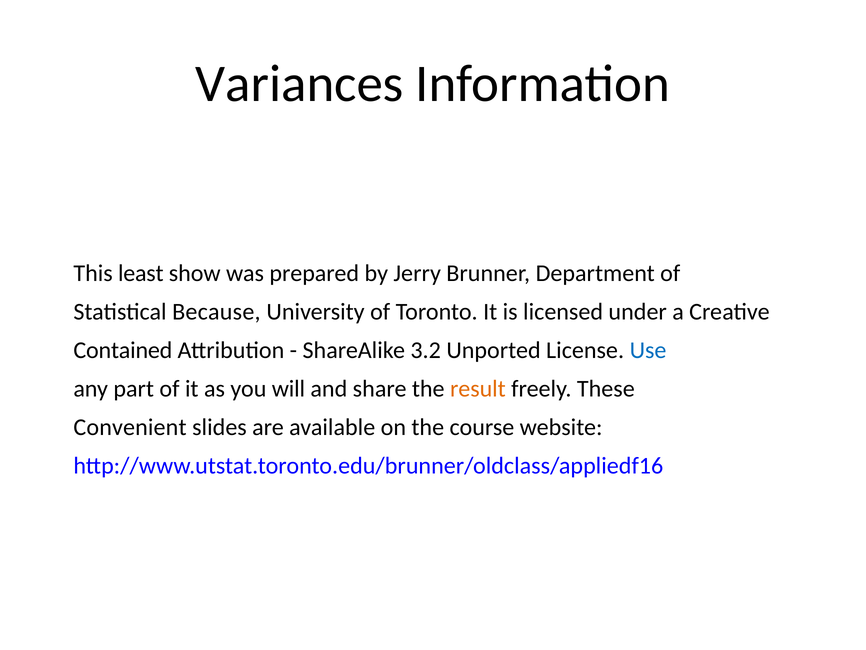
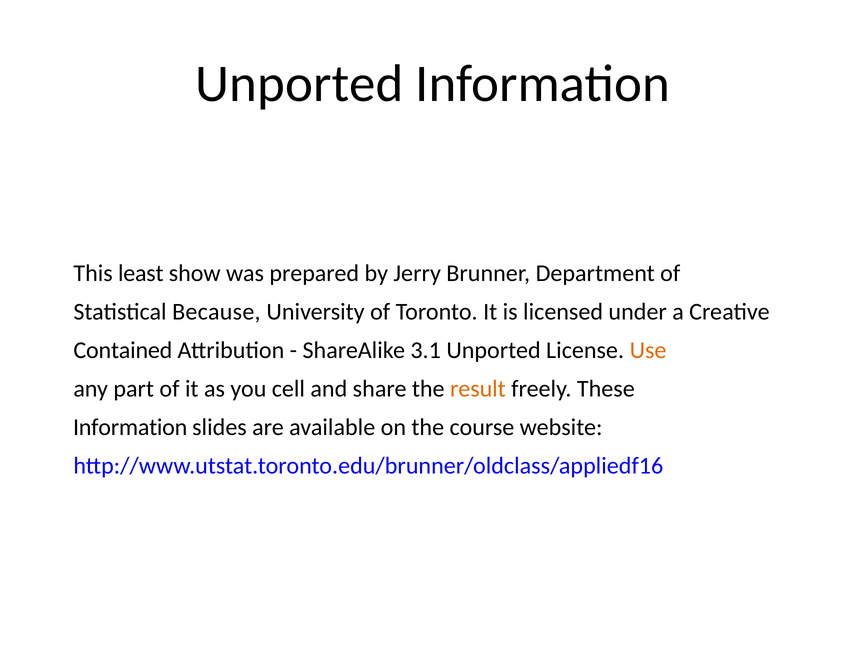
Variances at (299, 84): Variances -> Unported
3.2: 3.2 -> 3.1
Use colour: blue -> orange
will: will -> cell
Convenient at (130, 427): Convenient -> Information
